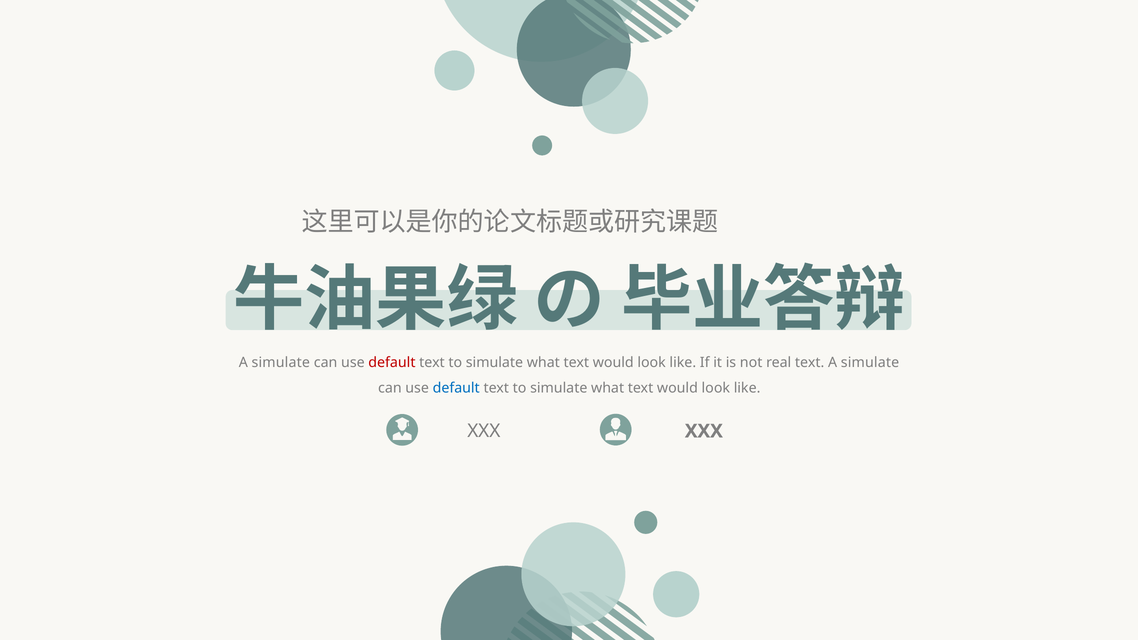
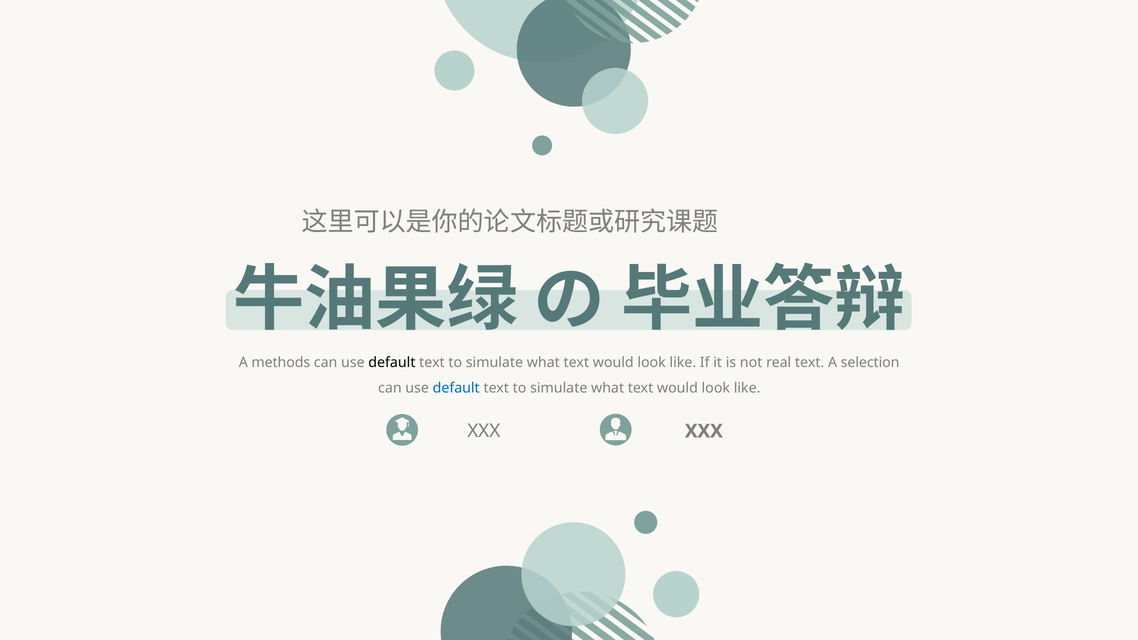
simulate at (281, 363): simulate -> methods
default at (392, 363) colour: red -> black
text A simulate: simulate -> selection
